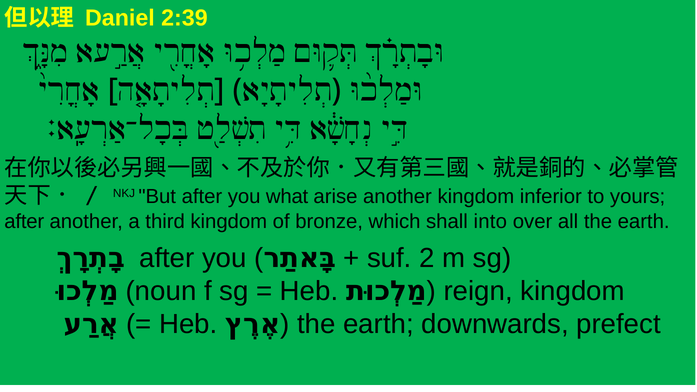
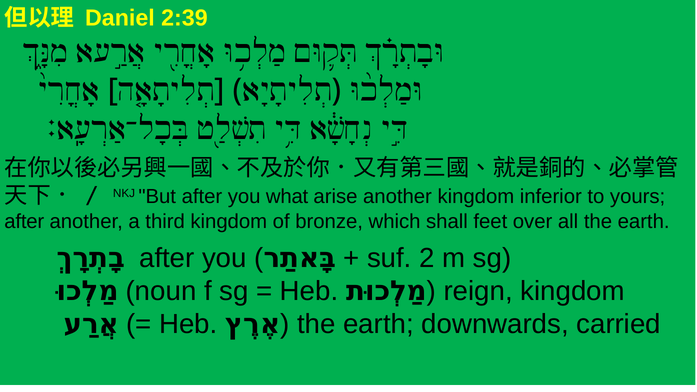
into: into -> feet
prefect: prefect -> carried
